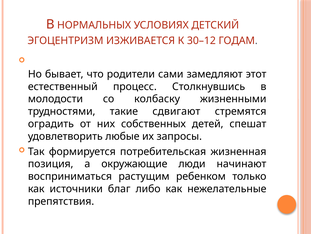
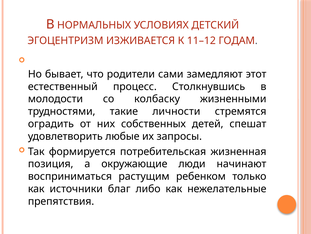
30–12: 30–12 -> 11–12
сдвигают: сдвигают -> личности
